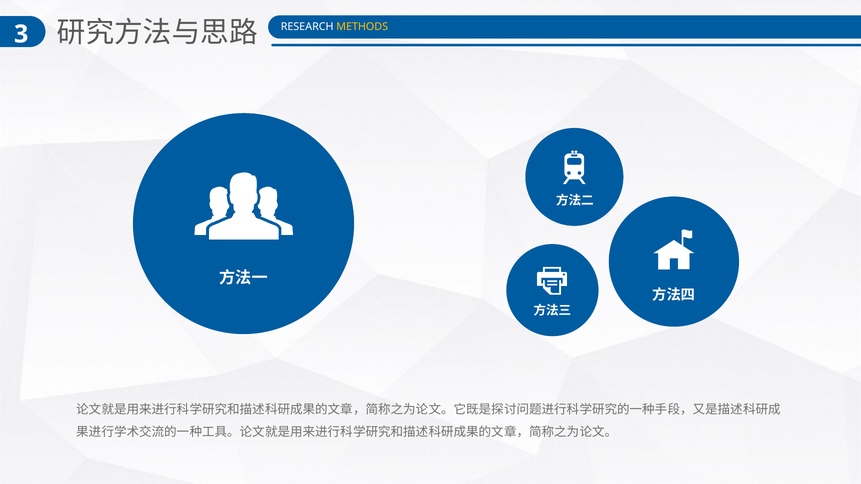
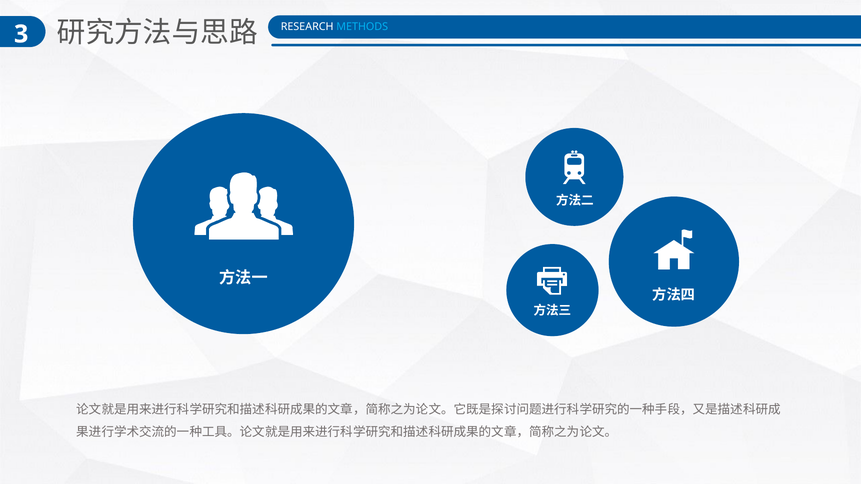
METHODS colour: yellow -> light blue
